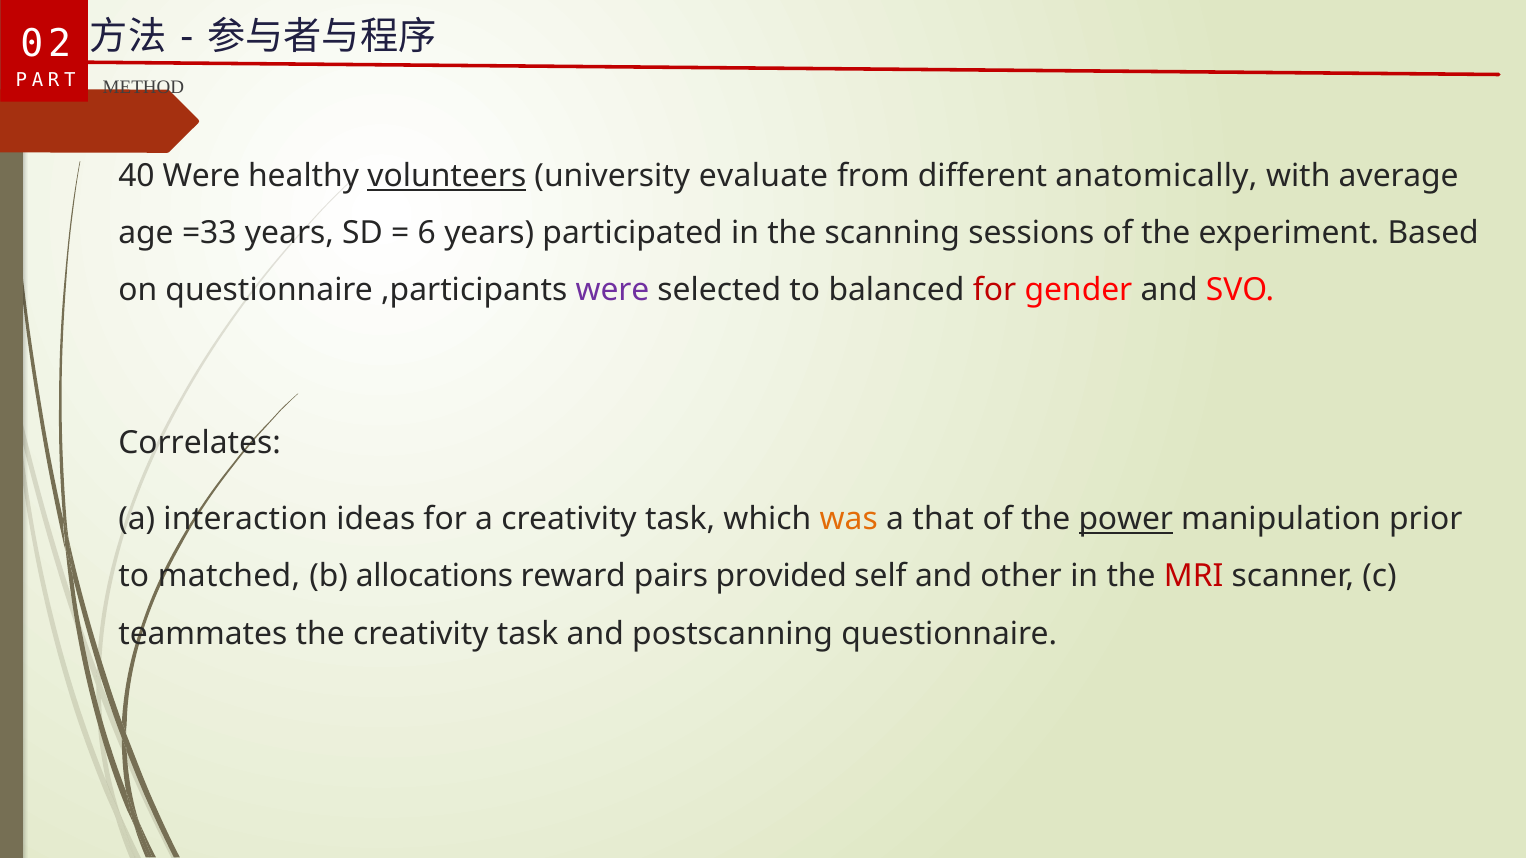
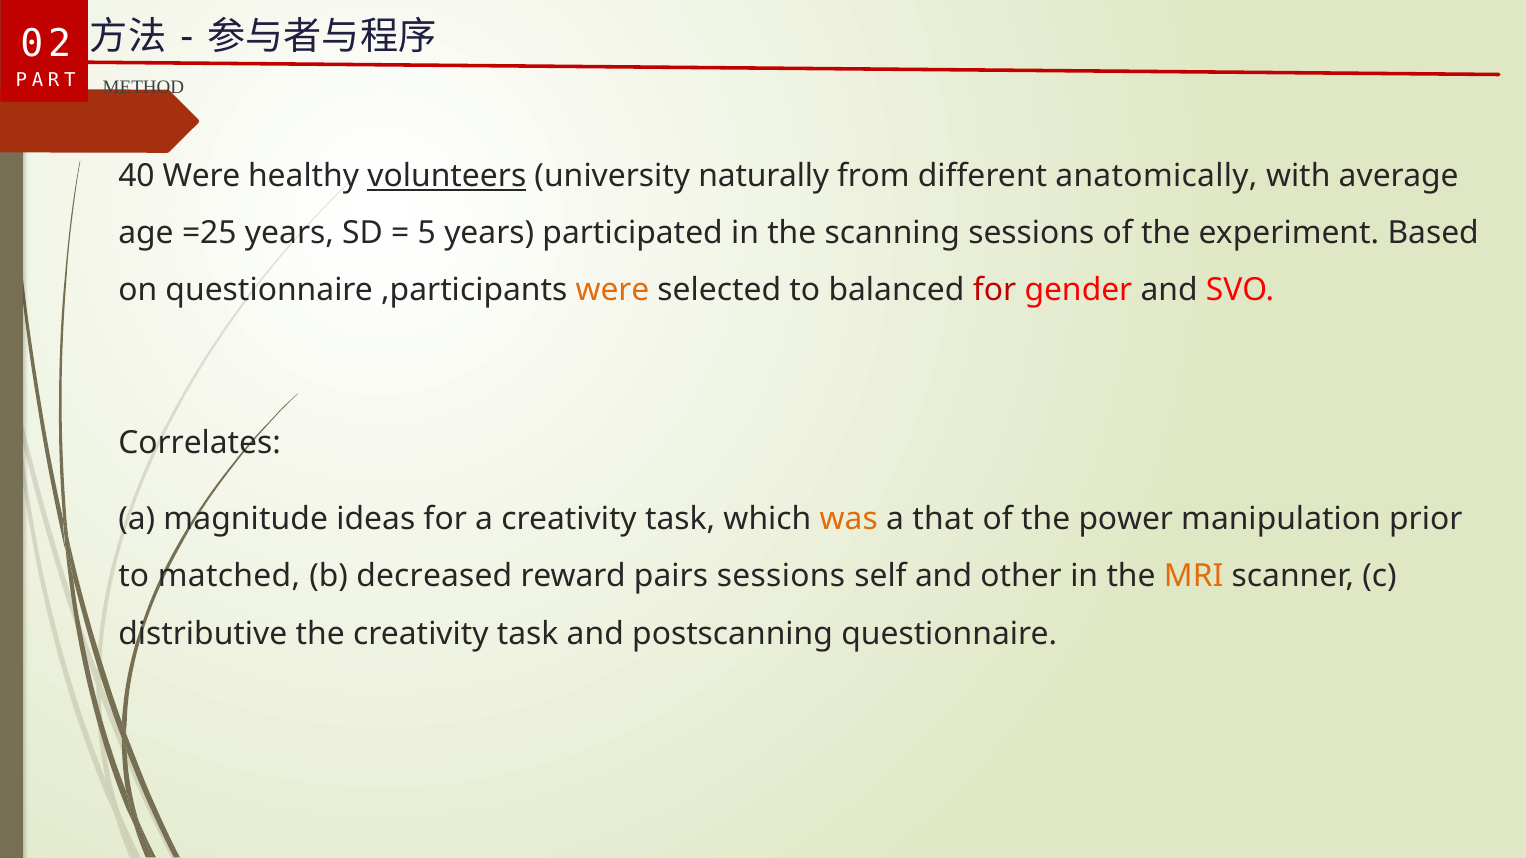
evaluate: evaluate -> naturally
=33: =33 -> =25
6: 6 -> 5
were at (612, 291) colour: purple -> orange
interaction: interaction -> magnitude
power underline: present -> none
allocations: allocations -> decreased
pairs provided: provided -> sessions
MRI colour: red -> orange
teammates: teammates -> distributive
